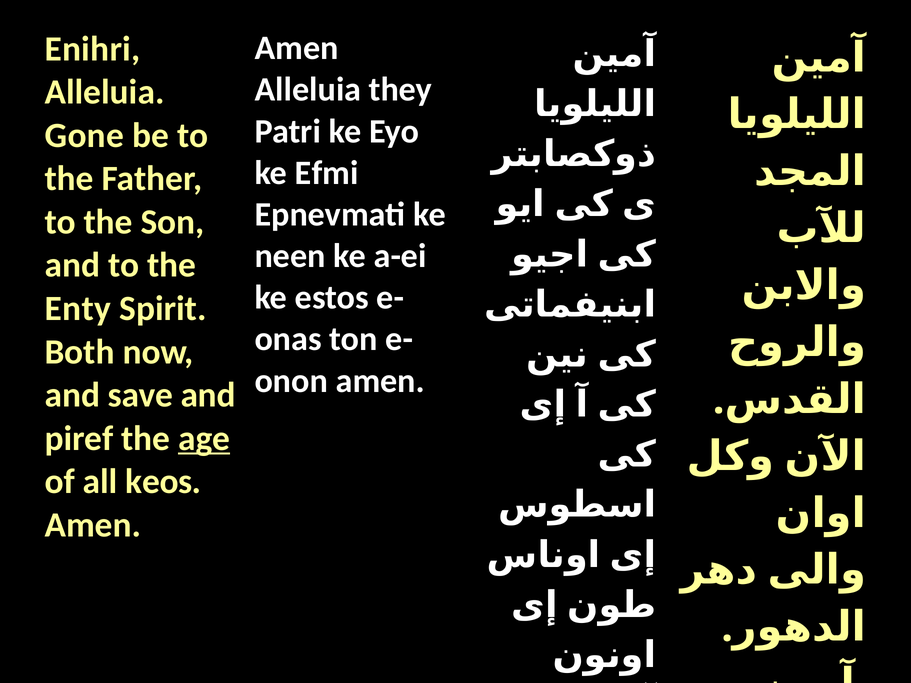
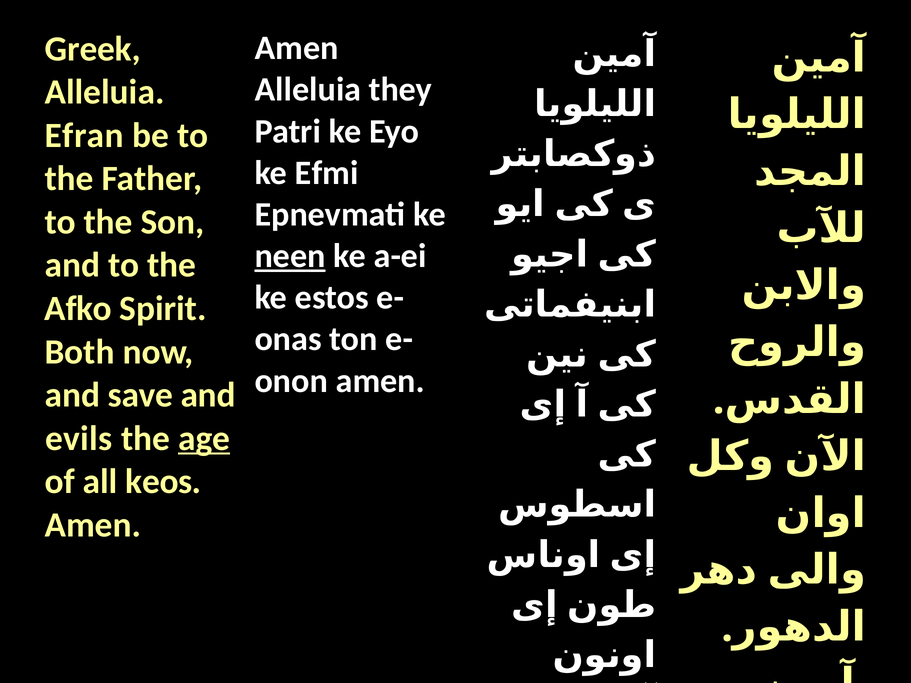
Enihri: Enihri -> Greek
Gone: Gone -> Efran
neen underline: none -> present
Enty: Enty -> Afko
piref: piref -> evils
